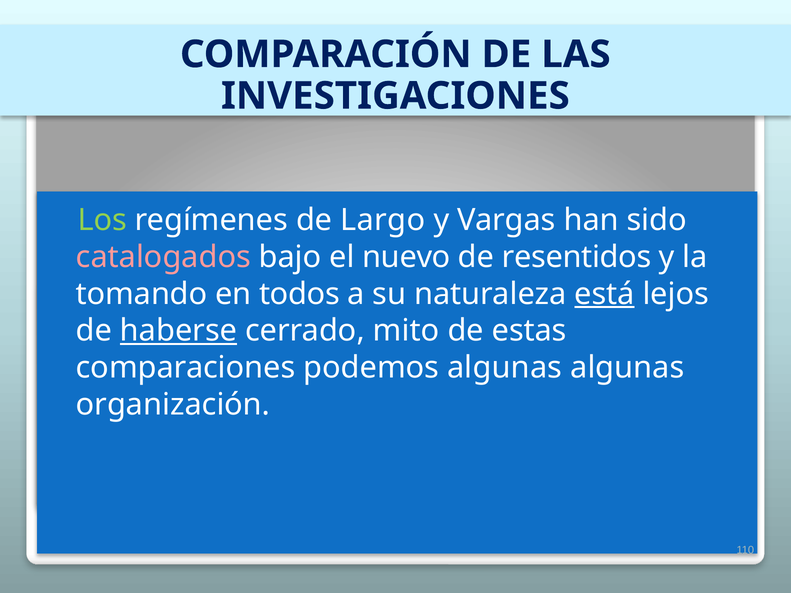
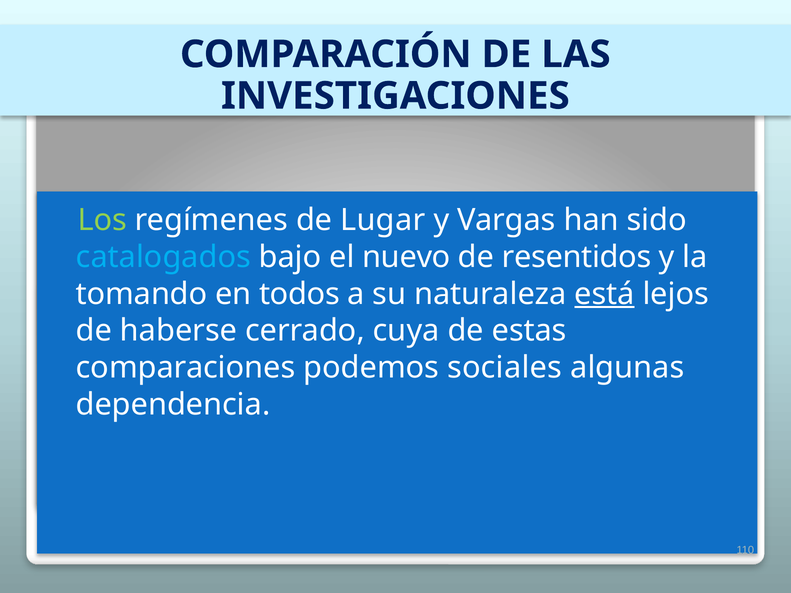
Largo: Largo -> Lugar
catalogados colour: pink -> light blue
haberse underline: present -> none
mito: mito -> cuya
podemos algunas: algunas -> sociales
organización: organización -> dependencia
